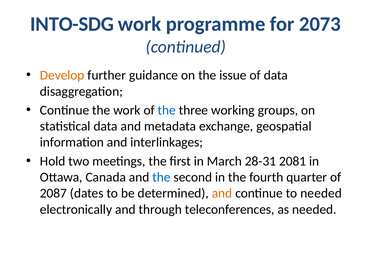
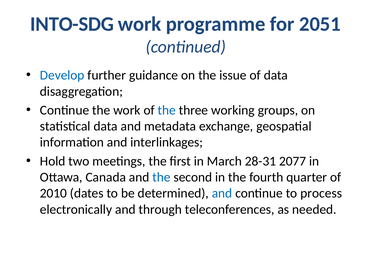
2073: 2073 -> 2051
Develop colour: orange -> blue
2081: 2081 -> 2077
2087: 2087 -> 2010
and at (222, 193) colour: orange -> blue
to needed: needed -> process
